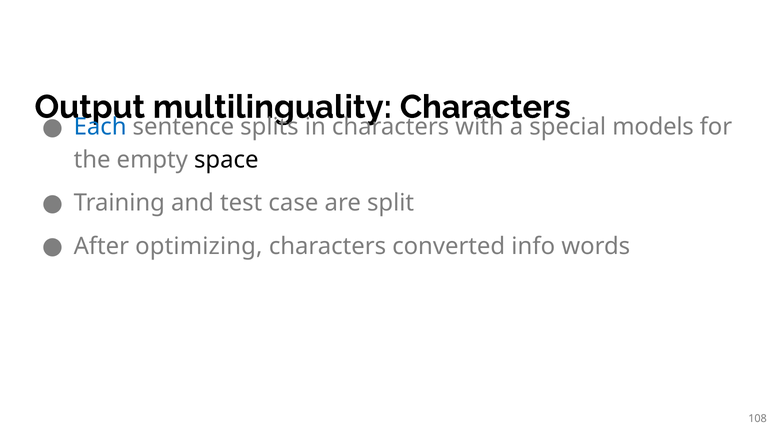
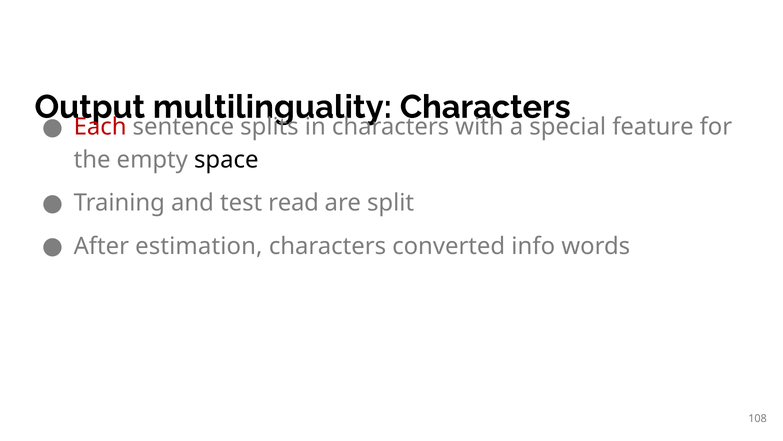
Each colour: blue -> red
models: models -> feature
case: case -> read
optimizing: optimizing -> estimation
